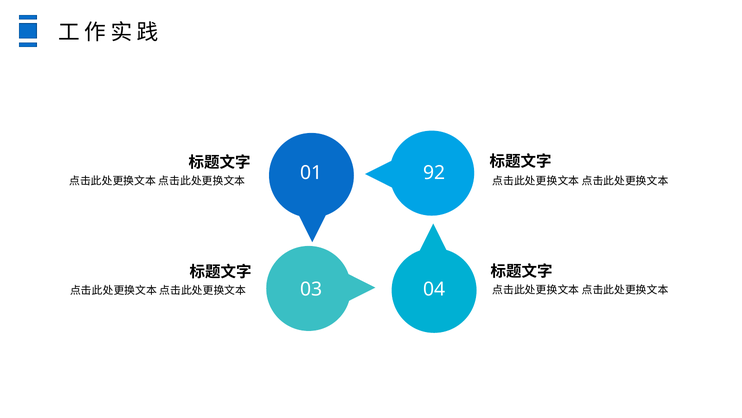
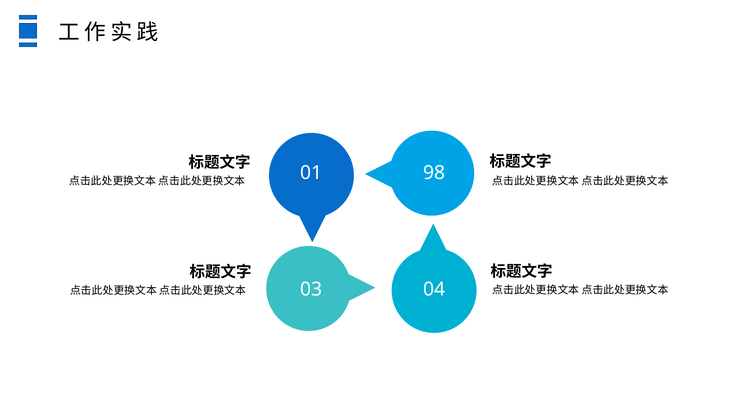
92: 92 -> 98
